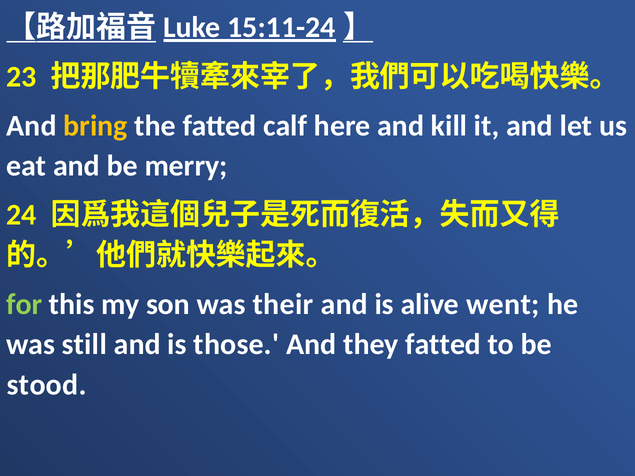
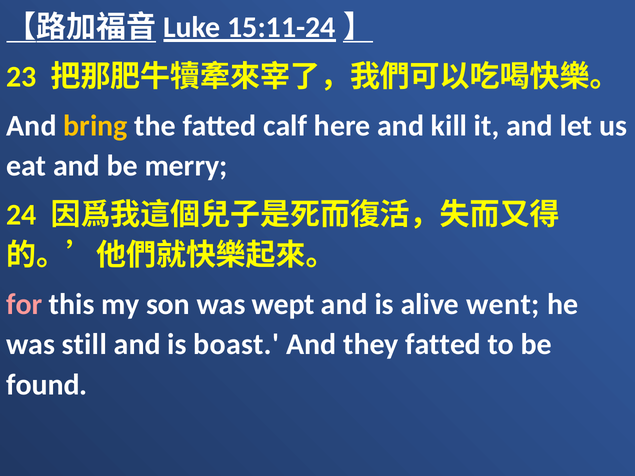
for colour: light green -> pink
their: their -> wept
those: those -> boast
stood: stood -> found
